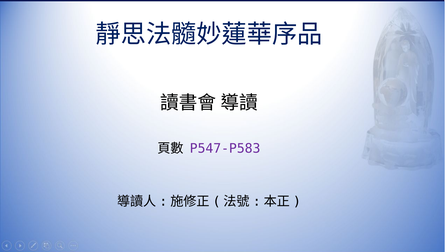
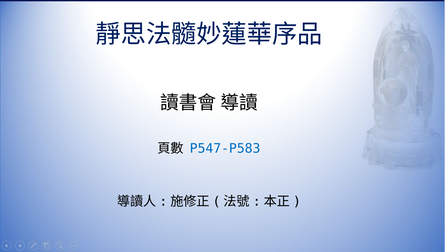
P547-P583 colour: purple -> blue
